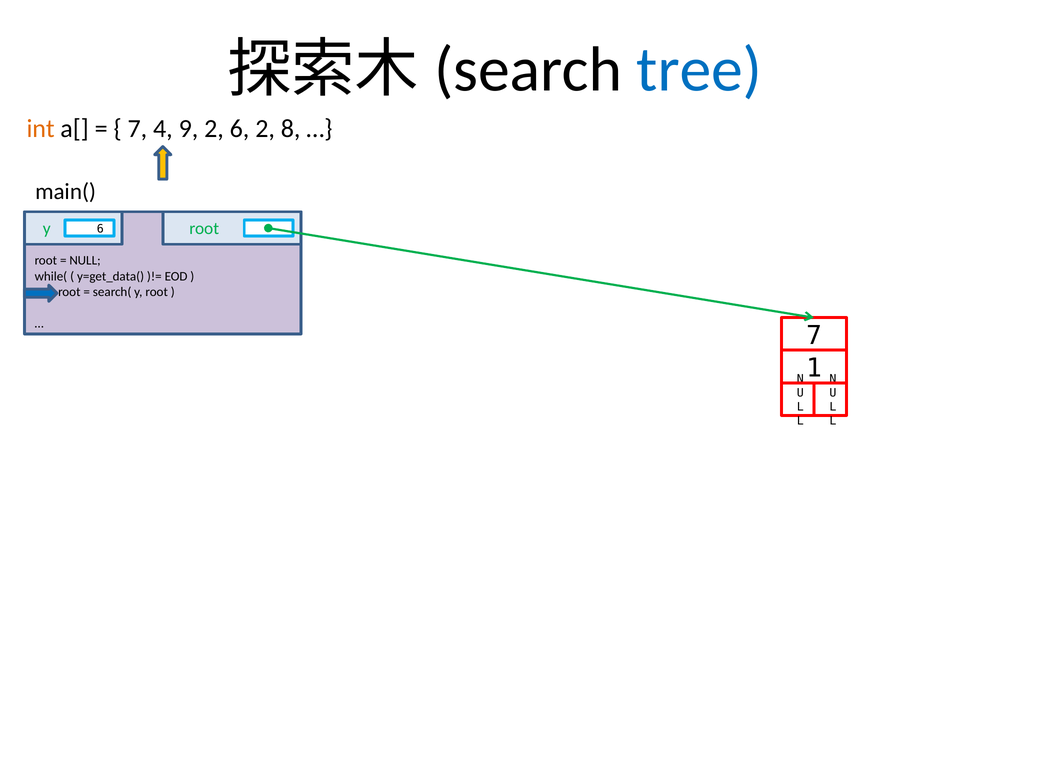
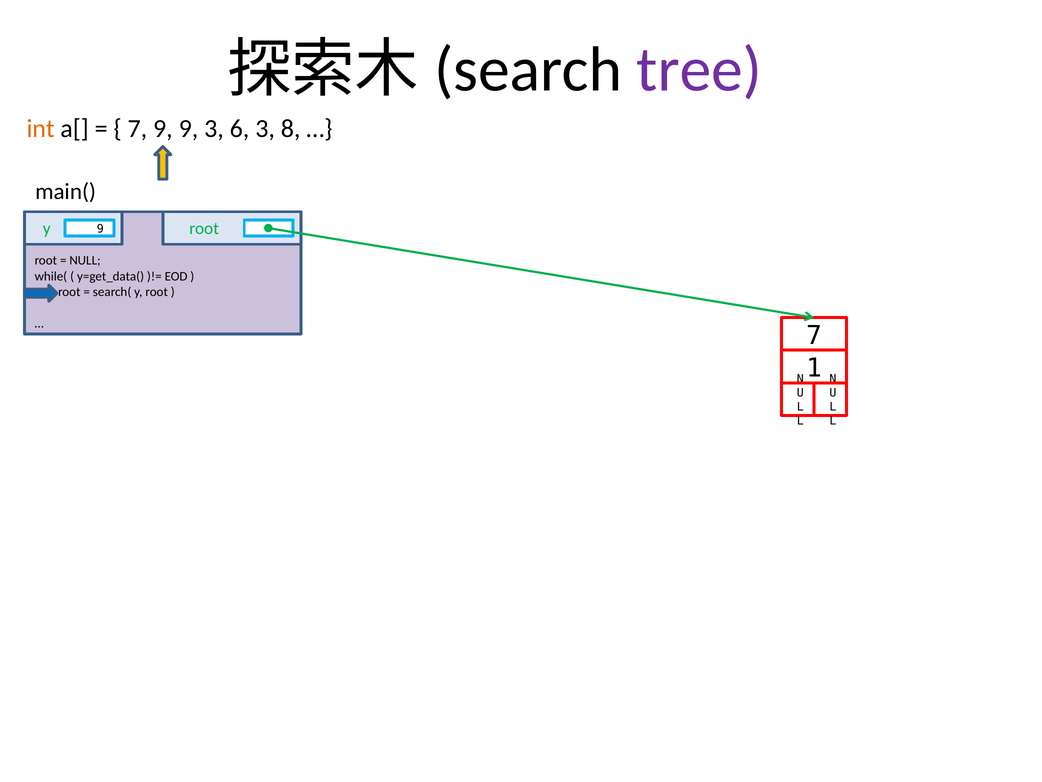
tree colour: blue -> purple
7 4: 4 -> 9
9 2: 2 -> 3
6 2: 2 -> 3
y 6: 6 -> 9
